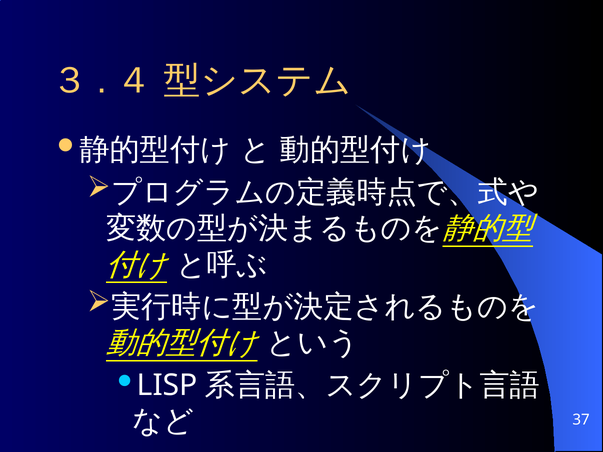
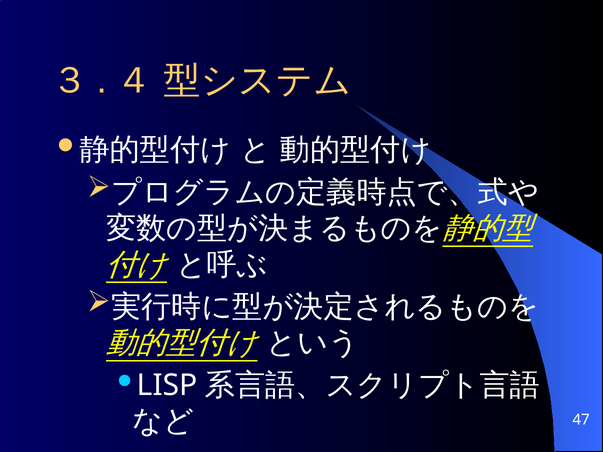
37: 37 -> 47
